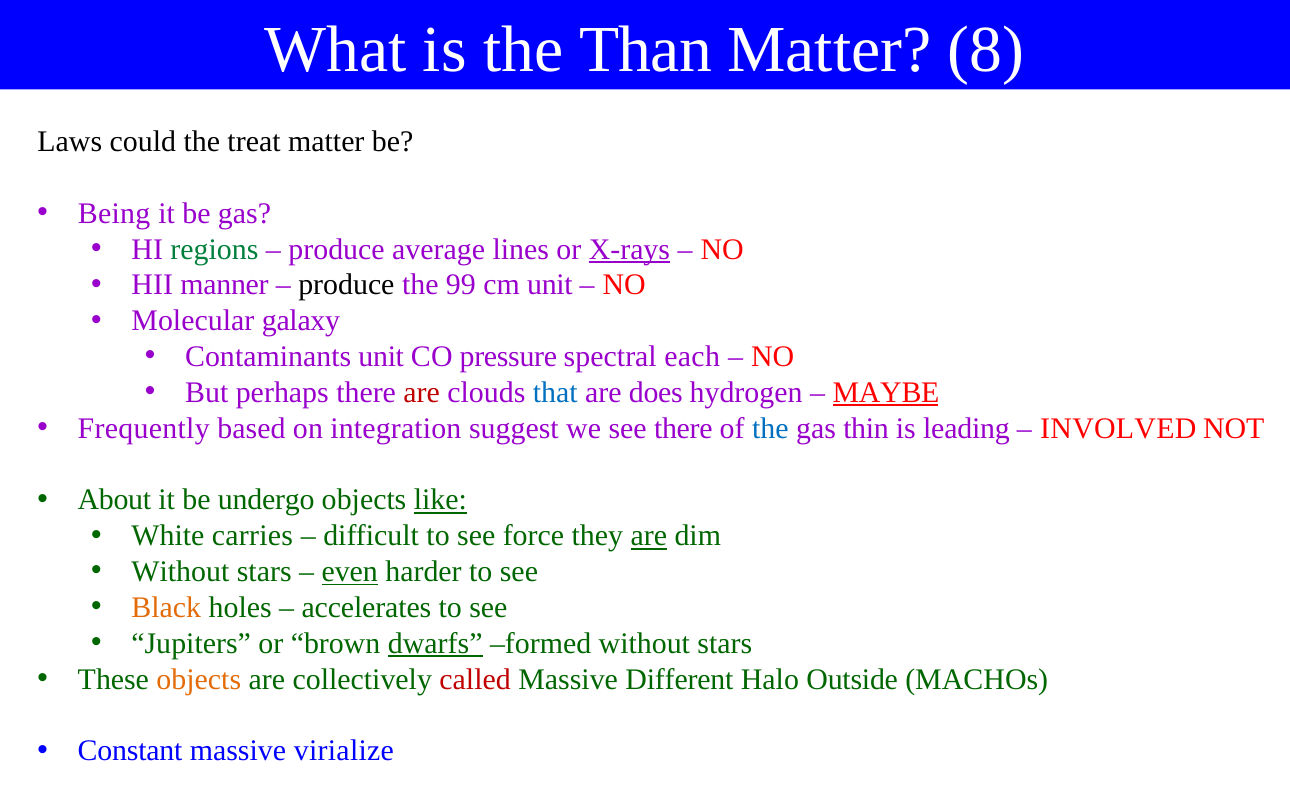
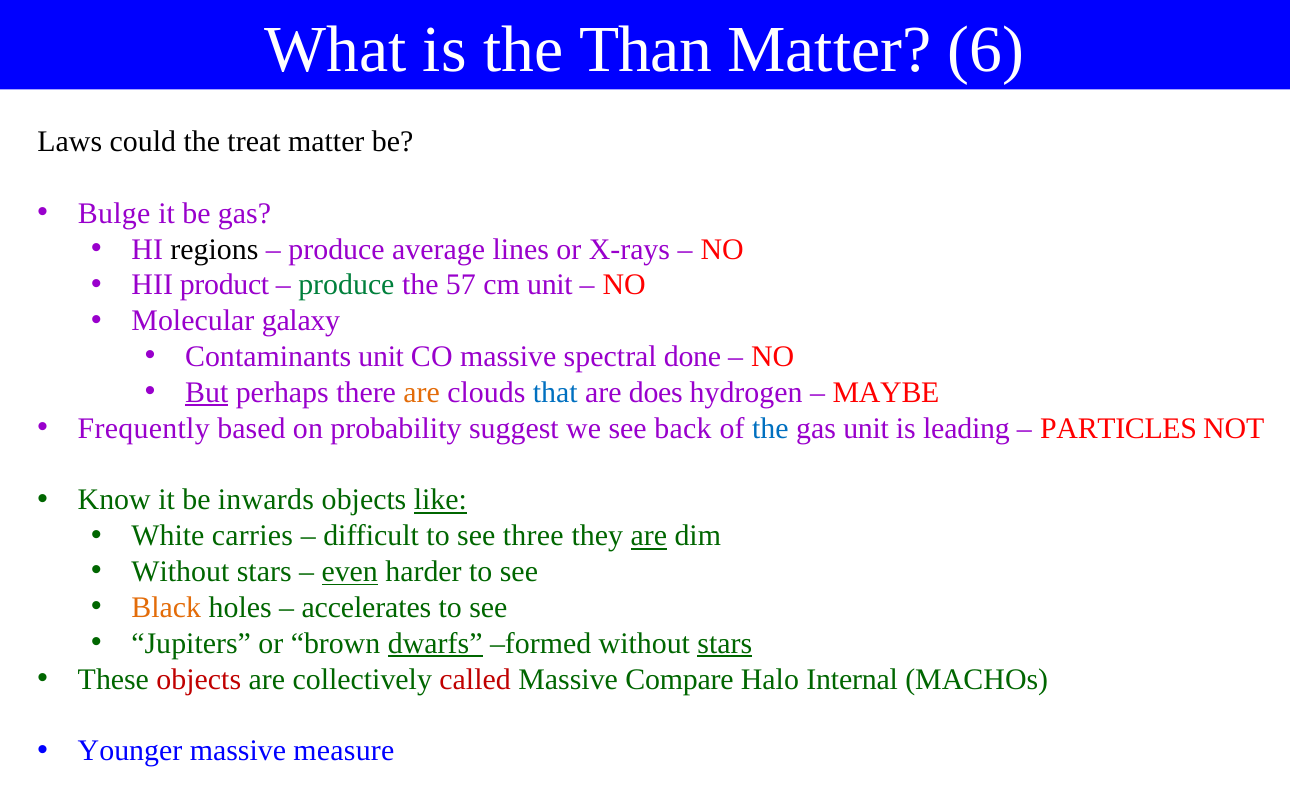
8: 8 -> 6
Being: Being -> Bulge
regions colour: green -> black
X-rays underline: present -> none
manner: manner -> product
produce at (346, 285) colour: black -> green
99: 99 -> 57
CO pressure: pressure -> massive
each: each -> done
But underline: none -> present
are at (422, 393) colour: red -> orange
MAYBE underline: present -> none
integration: integration -> probability
see there: there -> back
gas thin: thin -> unit
INVOLVED: INVOLVED -> PARTICLES
About: About -> Know
undergo: undergo -> inwards
force: force -> three
stars at (725, 644) underline: none -> present
objects at (199, 679) colour: orange -> red
Different: Different -> Compare
Outside: Outside -> Internal
Constant: Constant -> Younger
virialize: virialize -> measure
